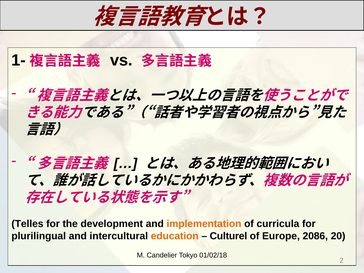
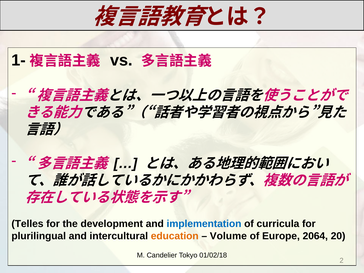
implementation colour: orange -> blue
Culturel: Culturel -> Volume
2086: 2086 -> 2064
